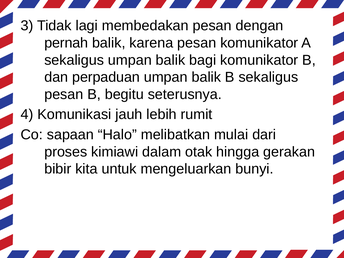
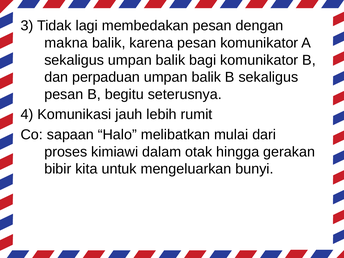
pernah: pernah -> makna
